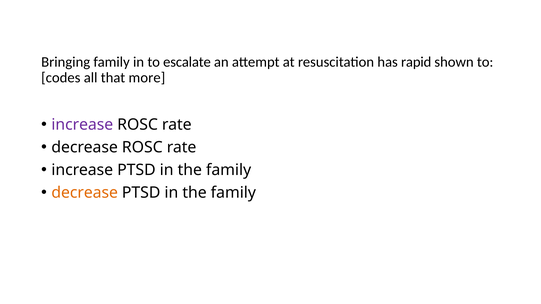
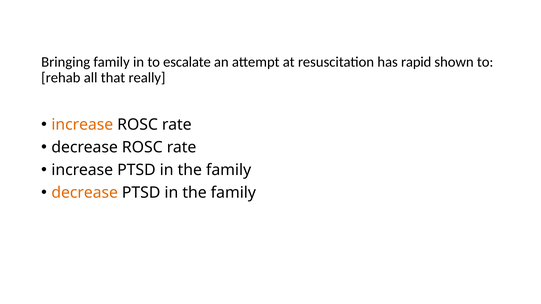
codes: codes -> rehab
more: more -> really
increase at (82, 125) colour: purple -> orange
